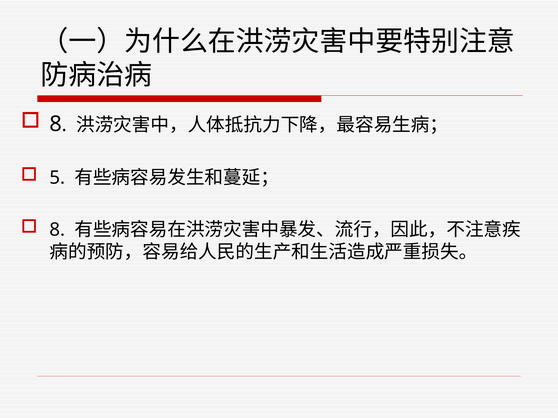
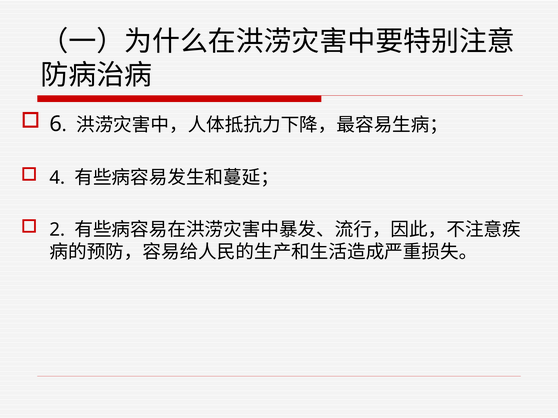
8 at (56, 124): 8 -> 6
5: 5 -> 4
8 at (57, 230): 8 -> 2
